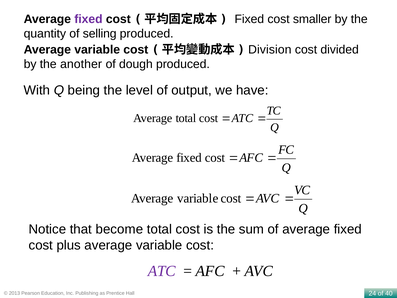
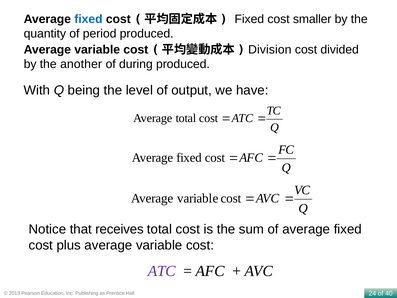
fixed at (88, 19) colour: purple -> blue
selling: selling -> period
dough: dough -> during
become: become -> receives
